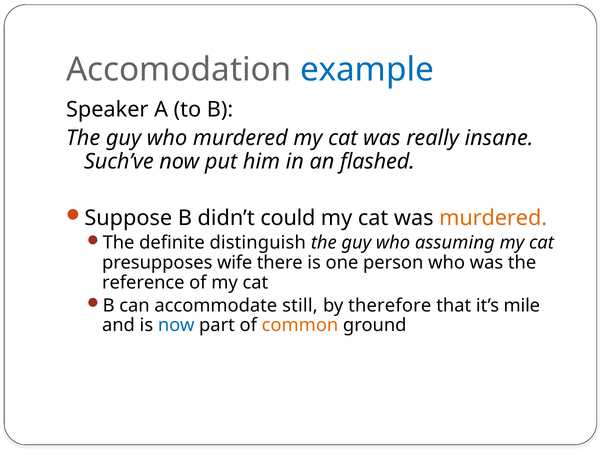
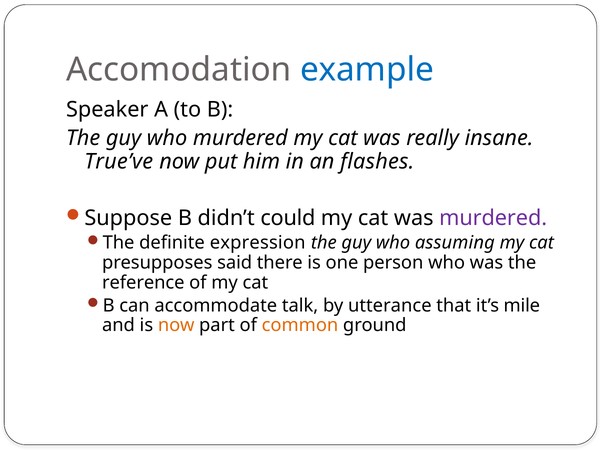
Such’ve: Such’ve -> True’ve
flashed: flashed -> flashes
murdered at (493, 218) colour: orange -> purple
distinguish: distinguish -> expression
wife: wife -> said
still: still -> talk
therefore: therefore -> utterance
now at (176, 325) colour: blue -> orange
